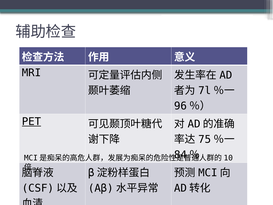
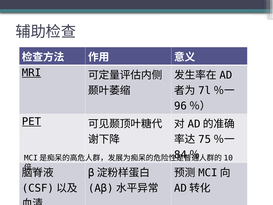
MRI underline: none -> present
